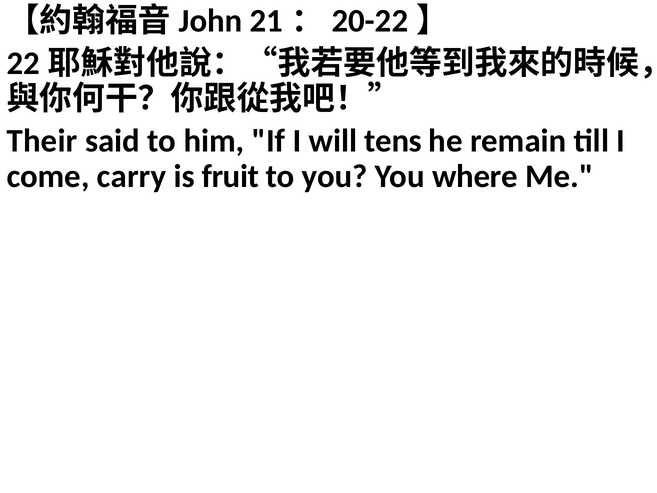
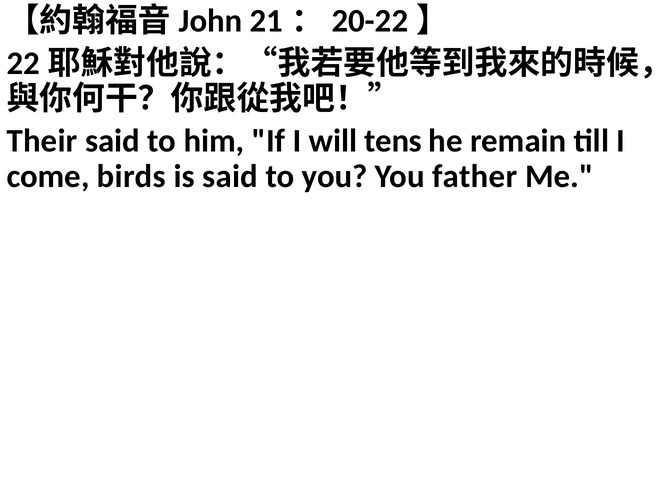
carry: carry -> birds
is fruit: fruit -> said
where: where -> father
